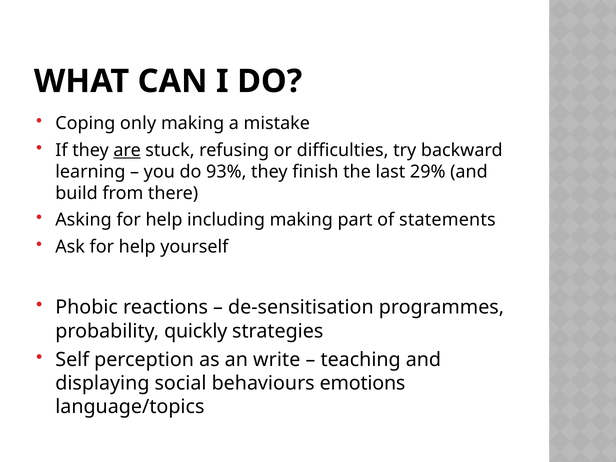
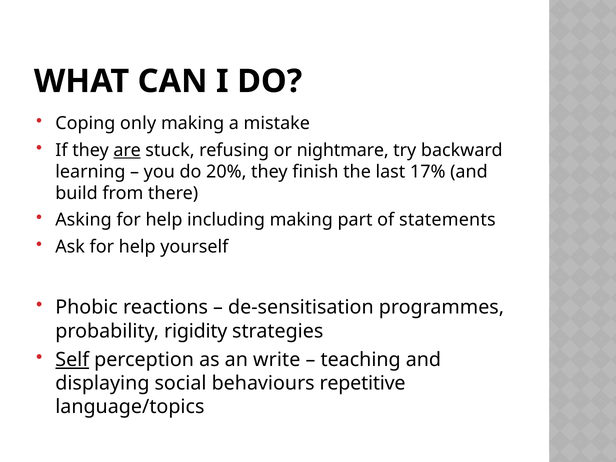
difficulties: difficulties -> nightmare
93%: 93% -> 20%
29%: 29% -> 17%
quickly: quickly -> rigidity
Self underline: none -> present
emotions: emotions -> repetitive
